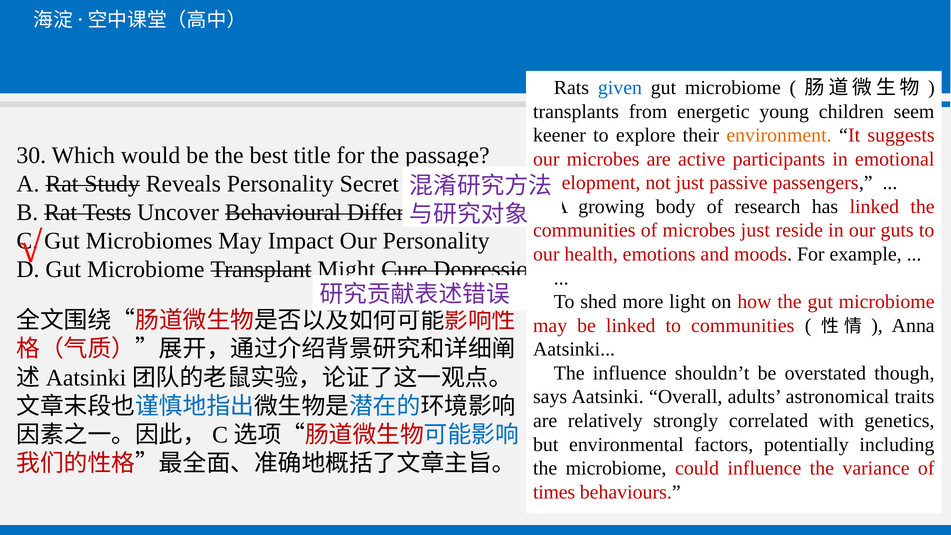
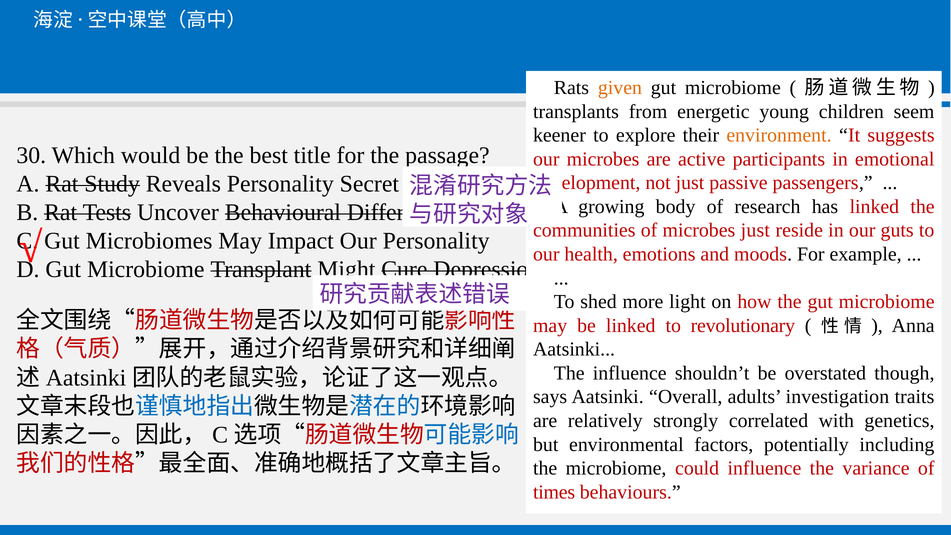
given colour: blue -> orange
to communities: communities -> revolutionary
astronomical: astronomical -> investigation
